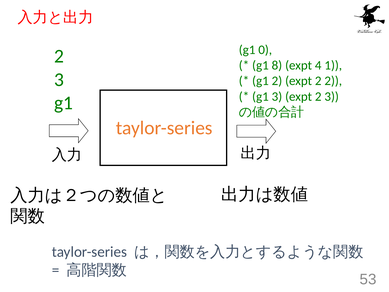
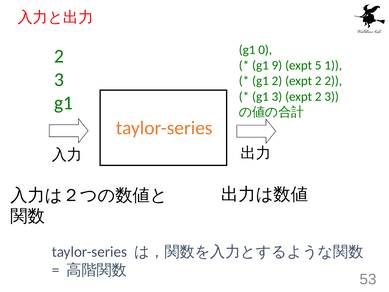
8: 8 -> 9
4: 4 -> 5
